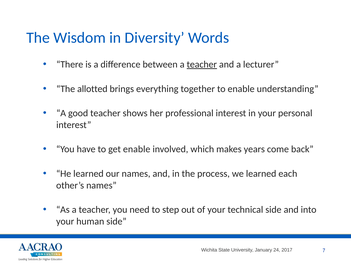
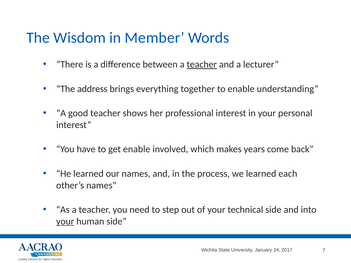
Diversity: Diversity -> Member
allotted: allotted -> address
your at (65, 222) underline: none -> present
